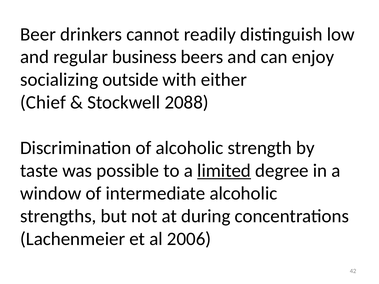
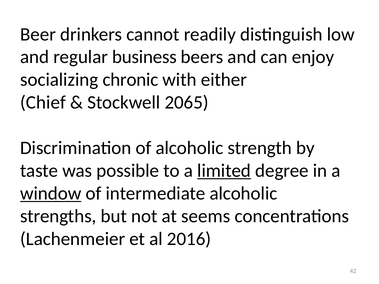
outside: outside -> chronic
2088: 2088 -> 2065
window underline: none -> present
during: during -> seems
2006: 2006 -> 2016
